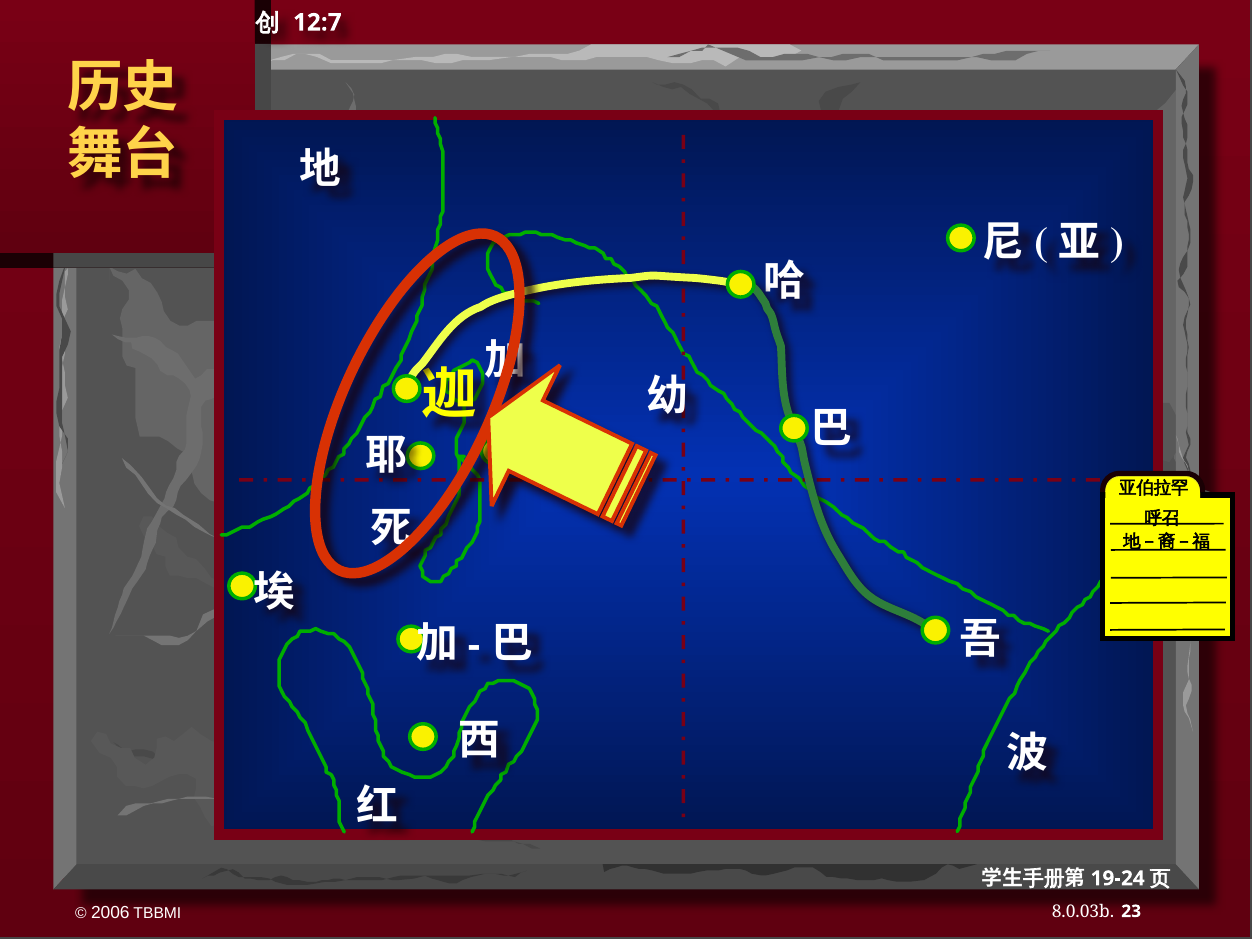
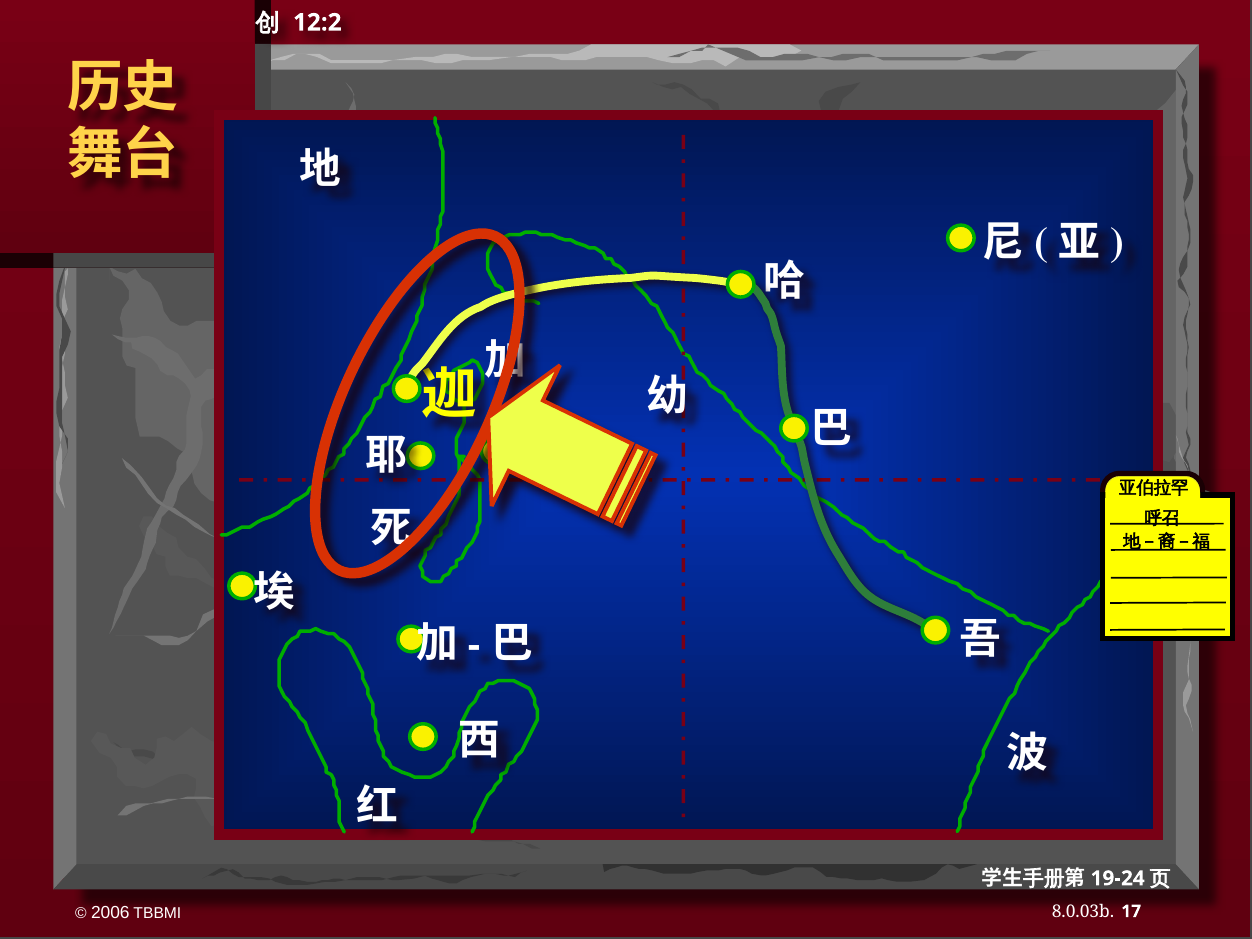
12:7: 12:7 -> 12:2
23: 23 -> 17
